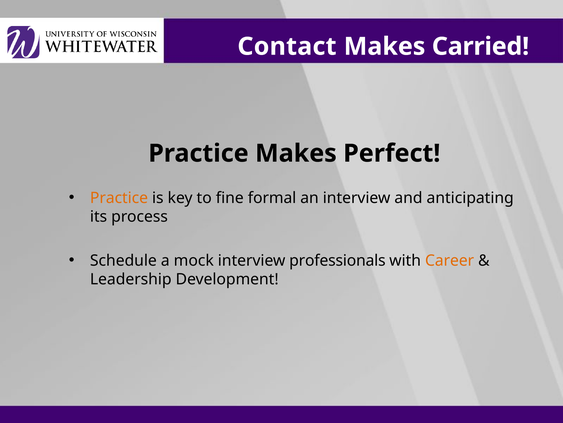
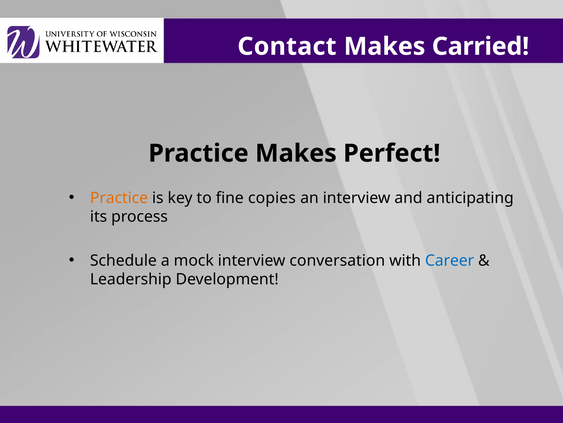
formal: formal -> copies
professionals: professionals -> conversation
Career colour: orange -> blue
